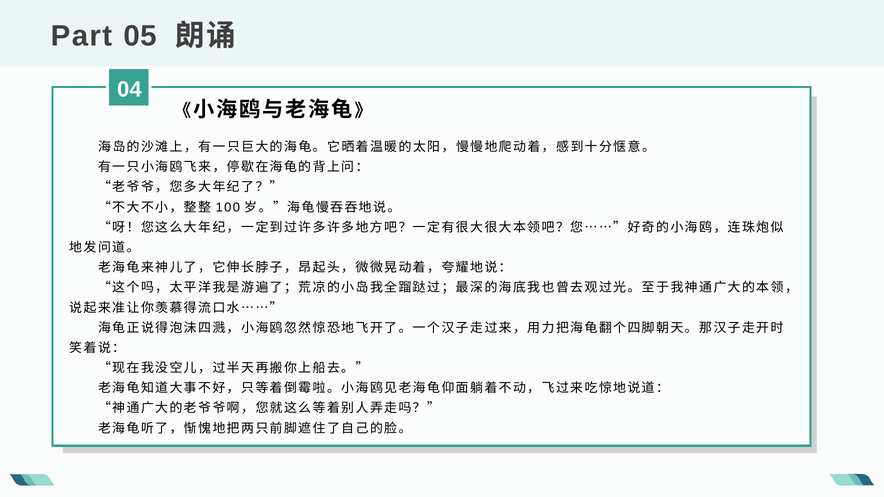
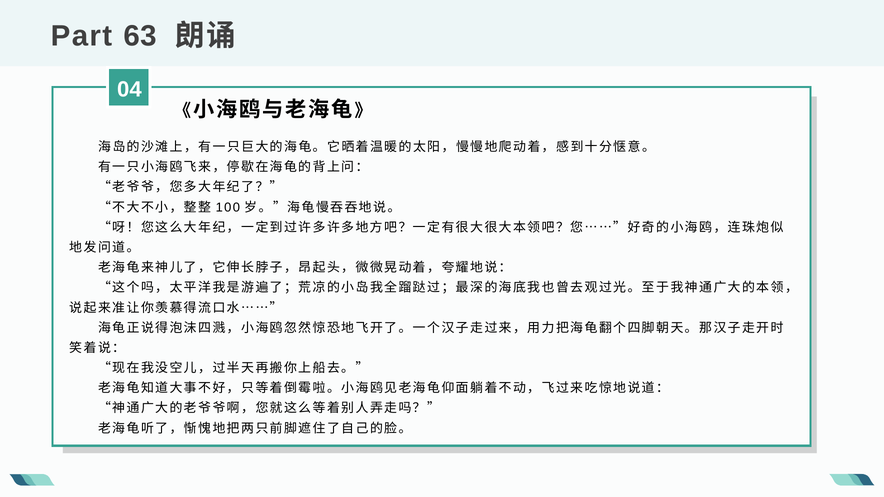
05: 05 -> 63
